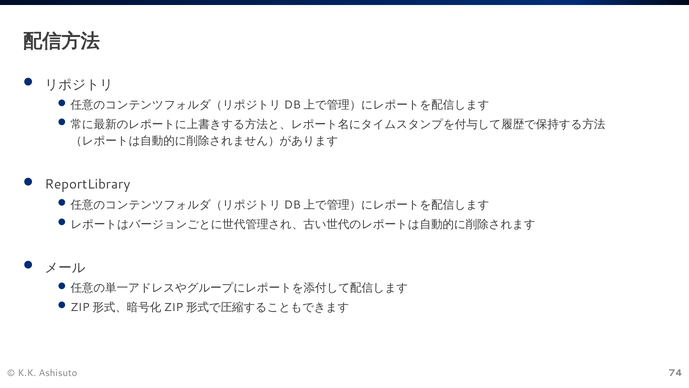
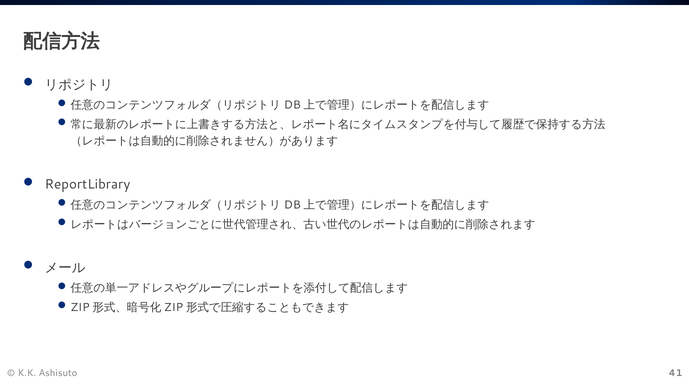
74: 74 -> 41
